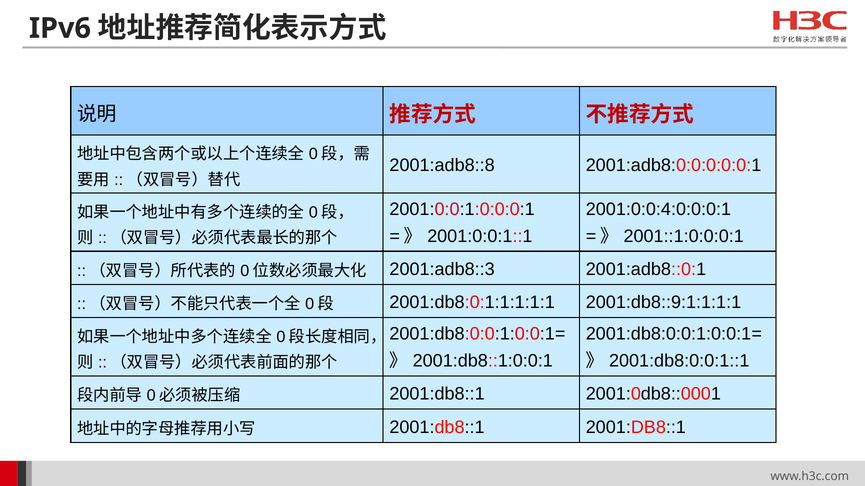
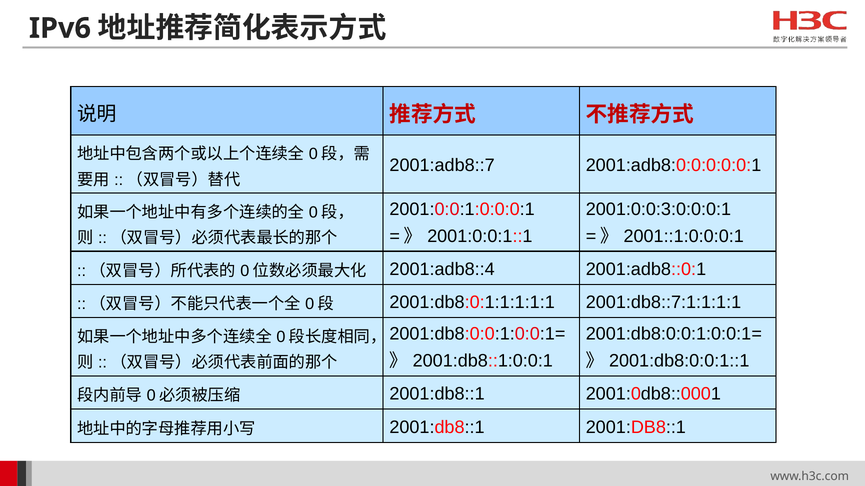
2001:adb8::8: 2001:adb8::8 -> 2001:adb8::7
2001:0:0:4:0:0:0:1: 2001:0:0:4:0:0:0:1 -> 2001:0:0:3:0:0:0:1
2001:adb8::3: 2001:adb8::3 -> 2001:adb8::4
2001:db8::9:1:1:1:1: 2001:db8::9:1:1:1:1 -> 2001:db8::7:1:1:1:1
